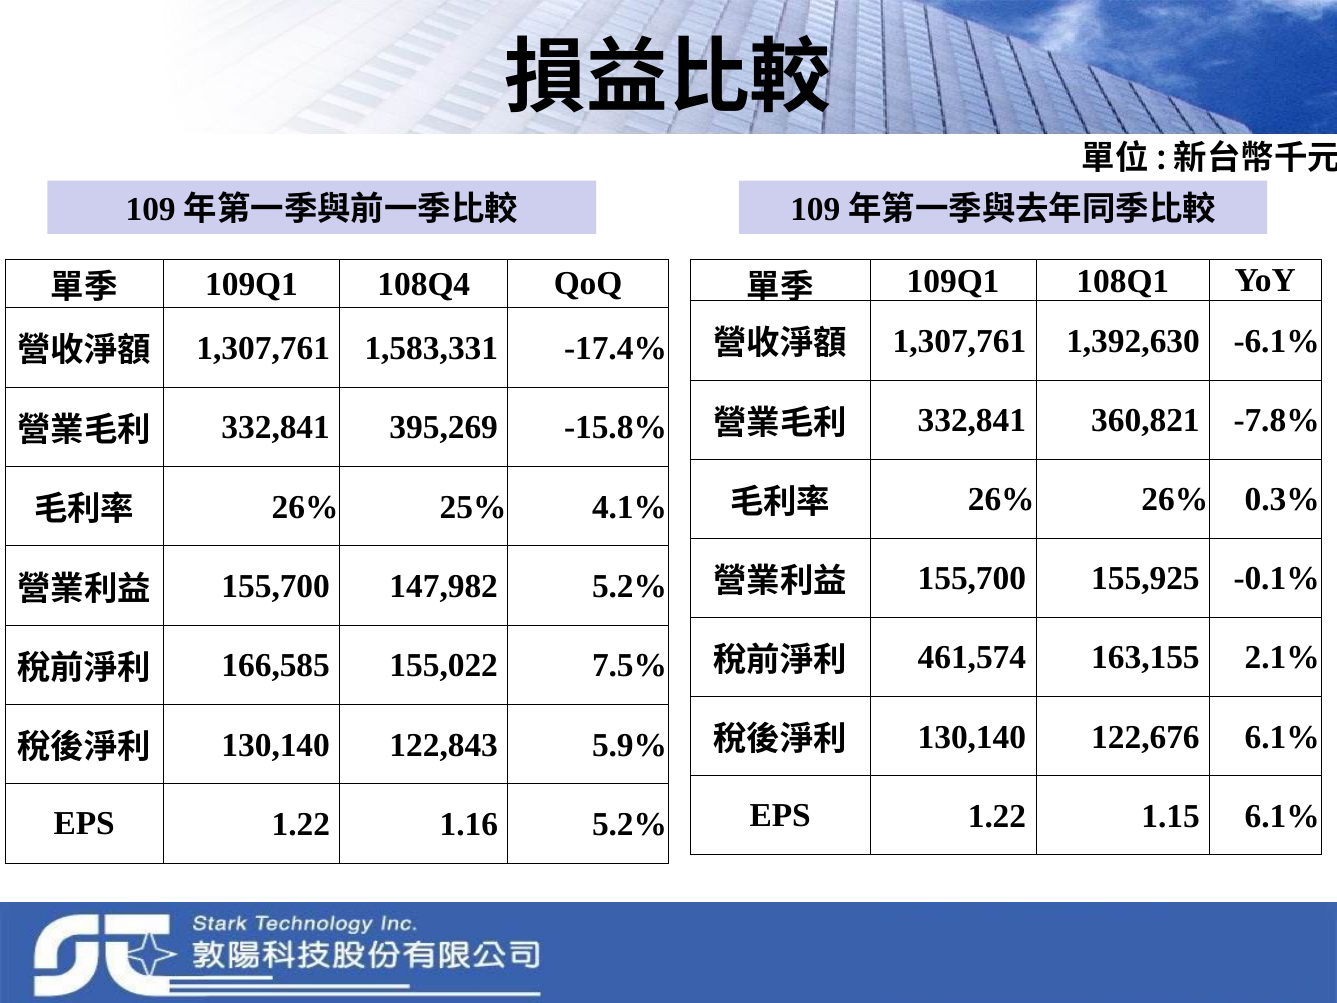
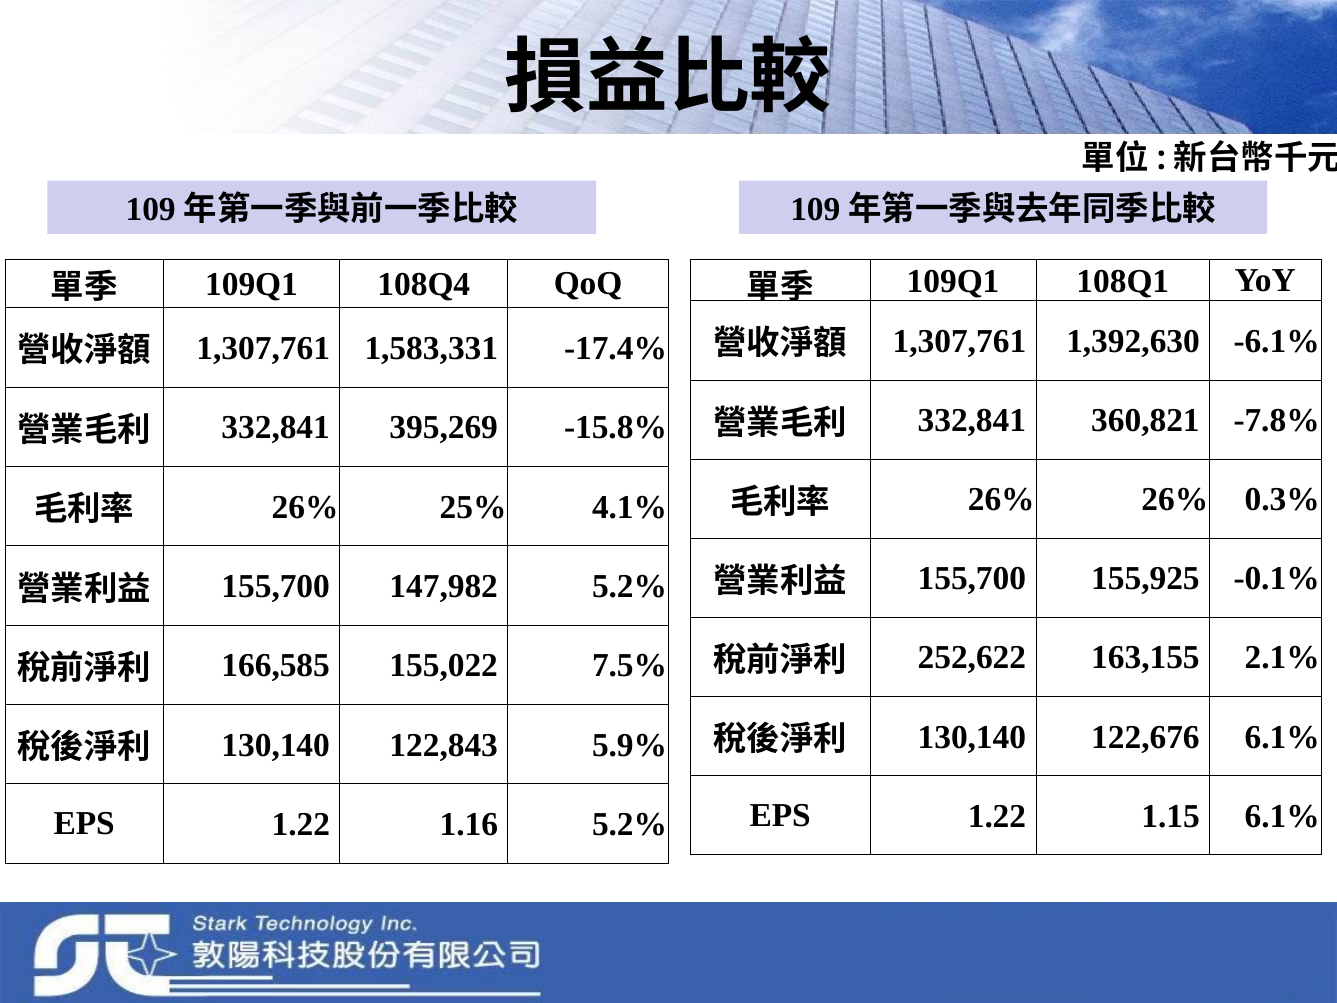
461,574: 461,574 -> 252,622
